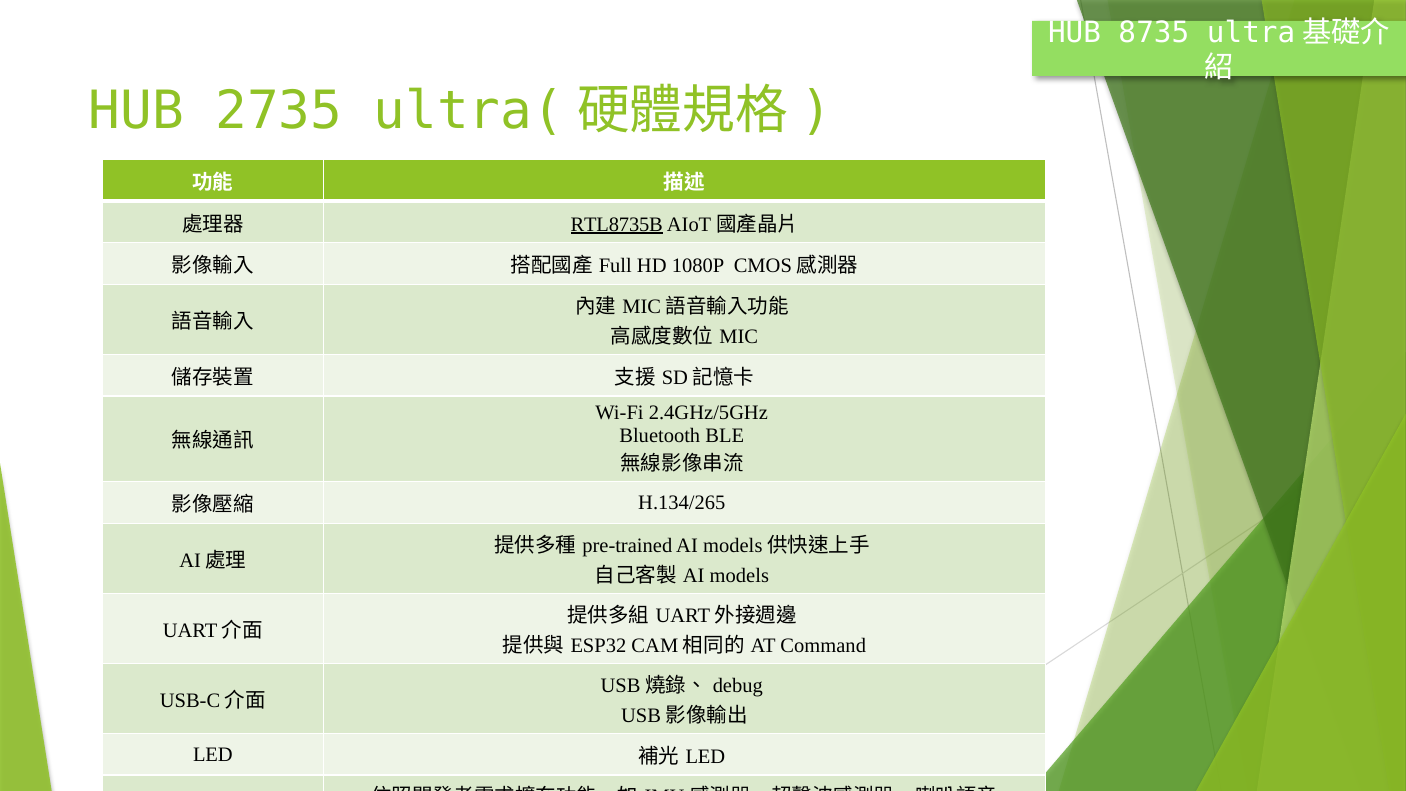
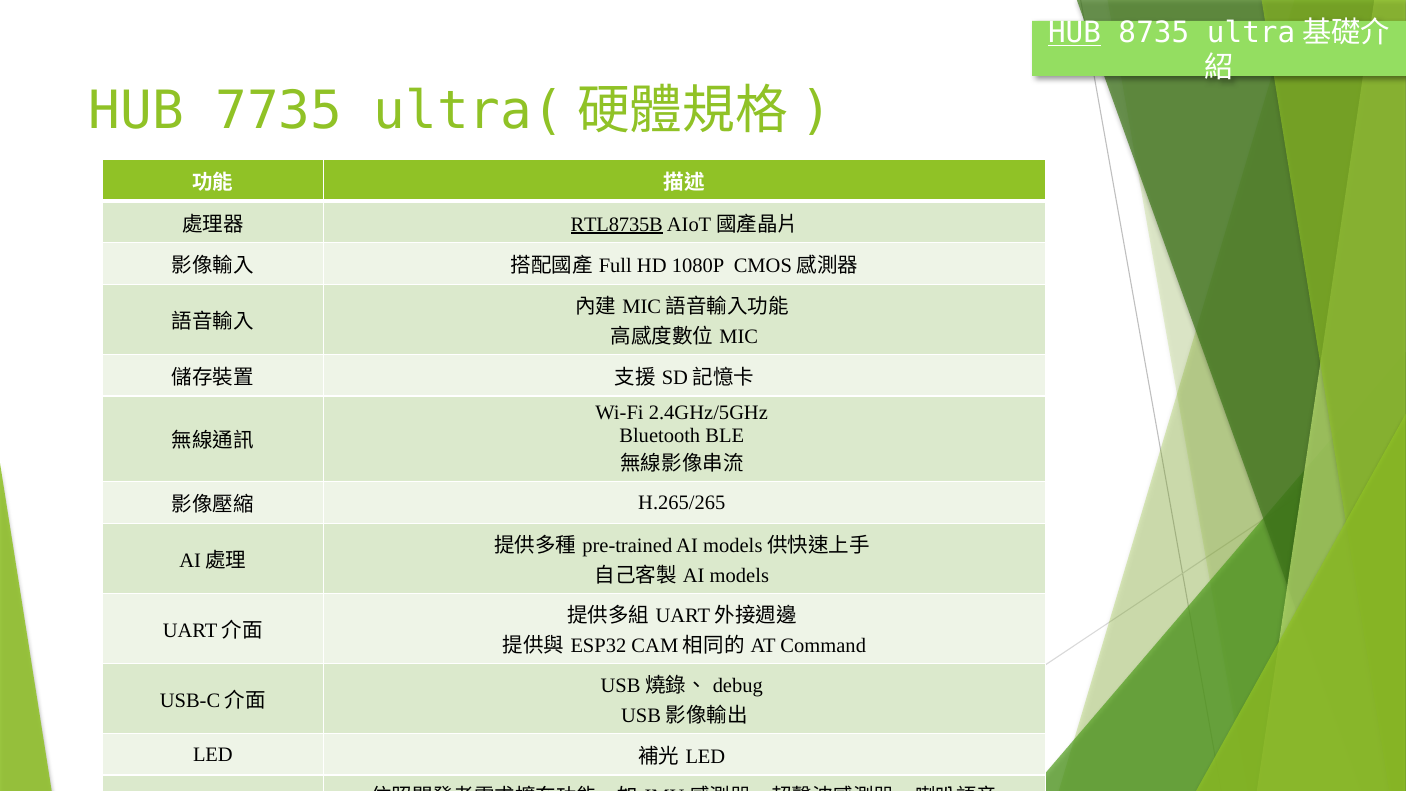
HUB at (1075, 33) underline: none -> present
2735: 2735 -> 7735
H.134/265: H.134/265 -> H.265/265
